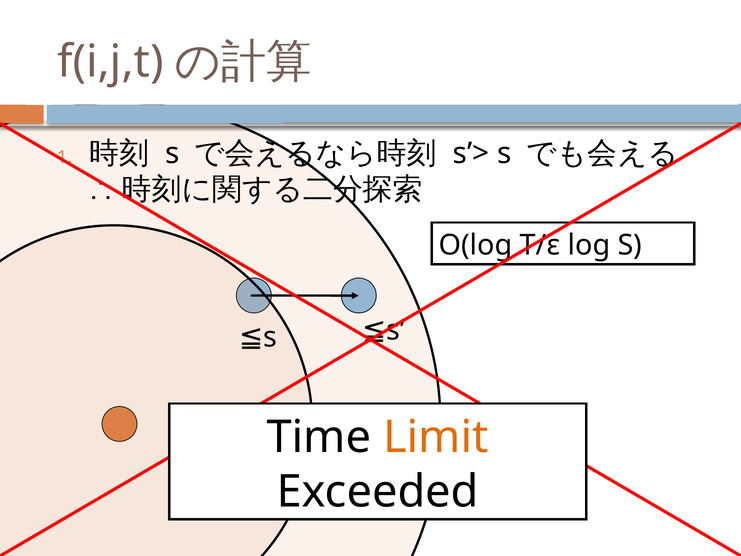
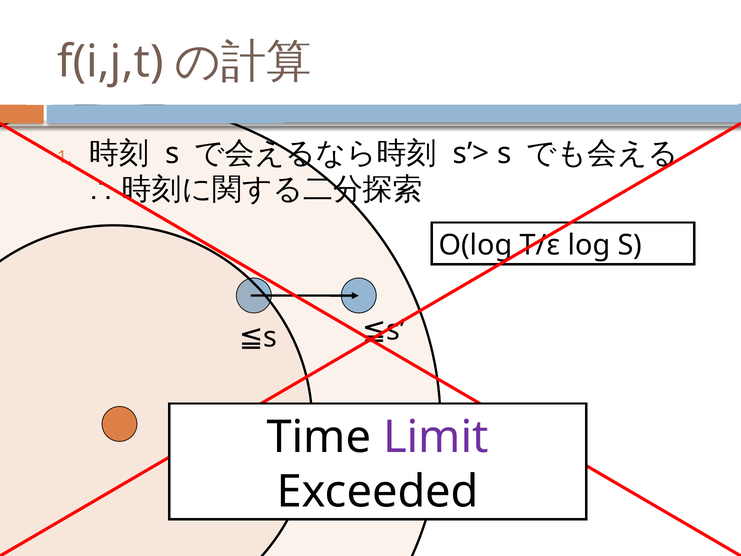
Limit colour: orange -> purple
